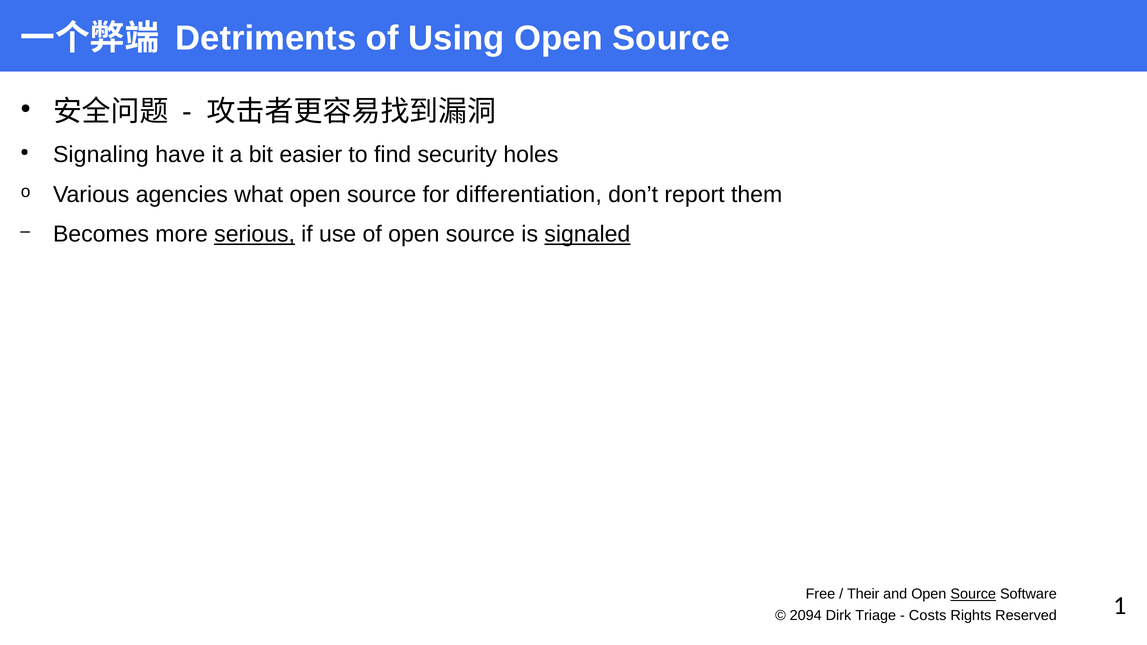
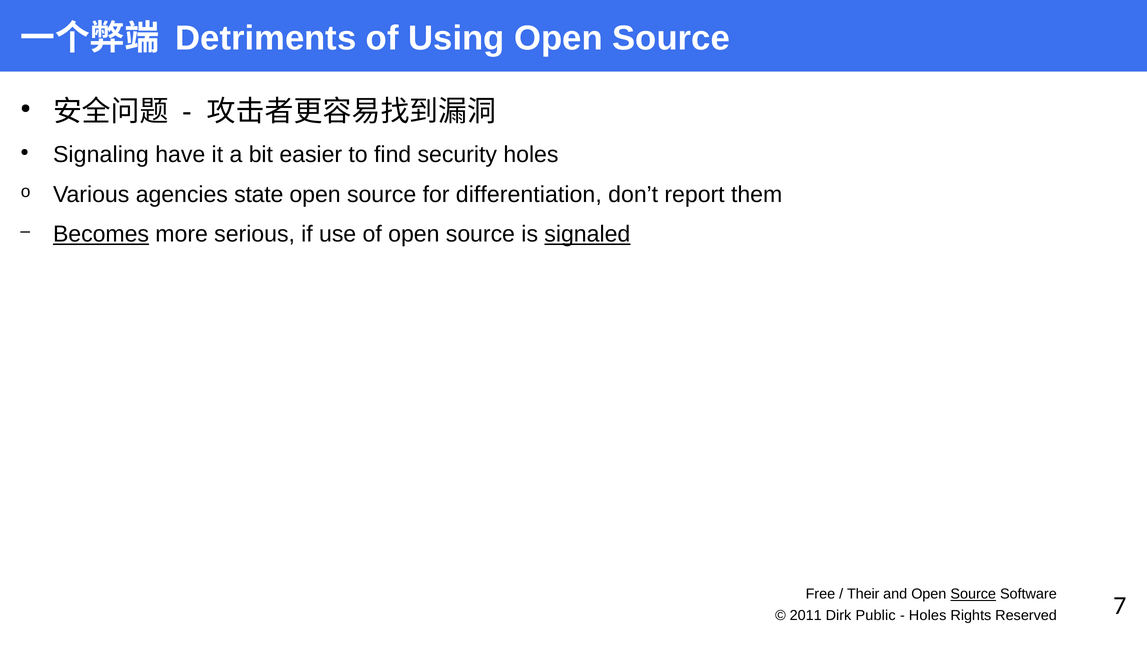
what: what -> state
Becomes underline: none -> present
serious underline: present -> none
2094: 2094 -> 2011
Triage: Triage -> Public
Costs at (928, 616): Costs -> Holes
1: 1 -> 7
